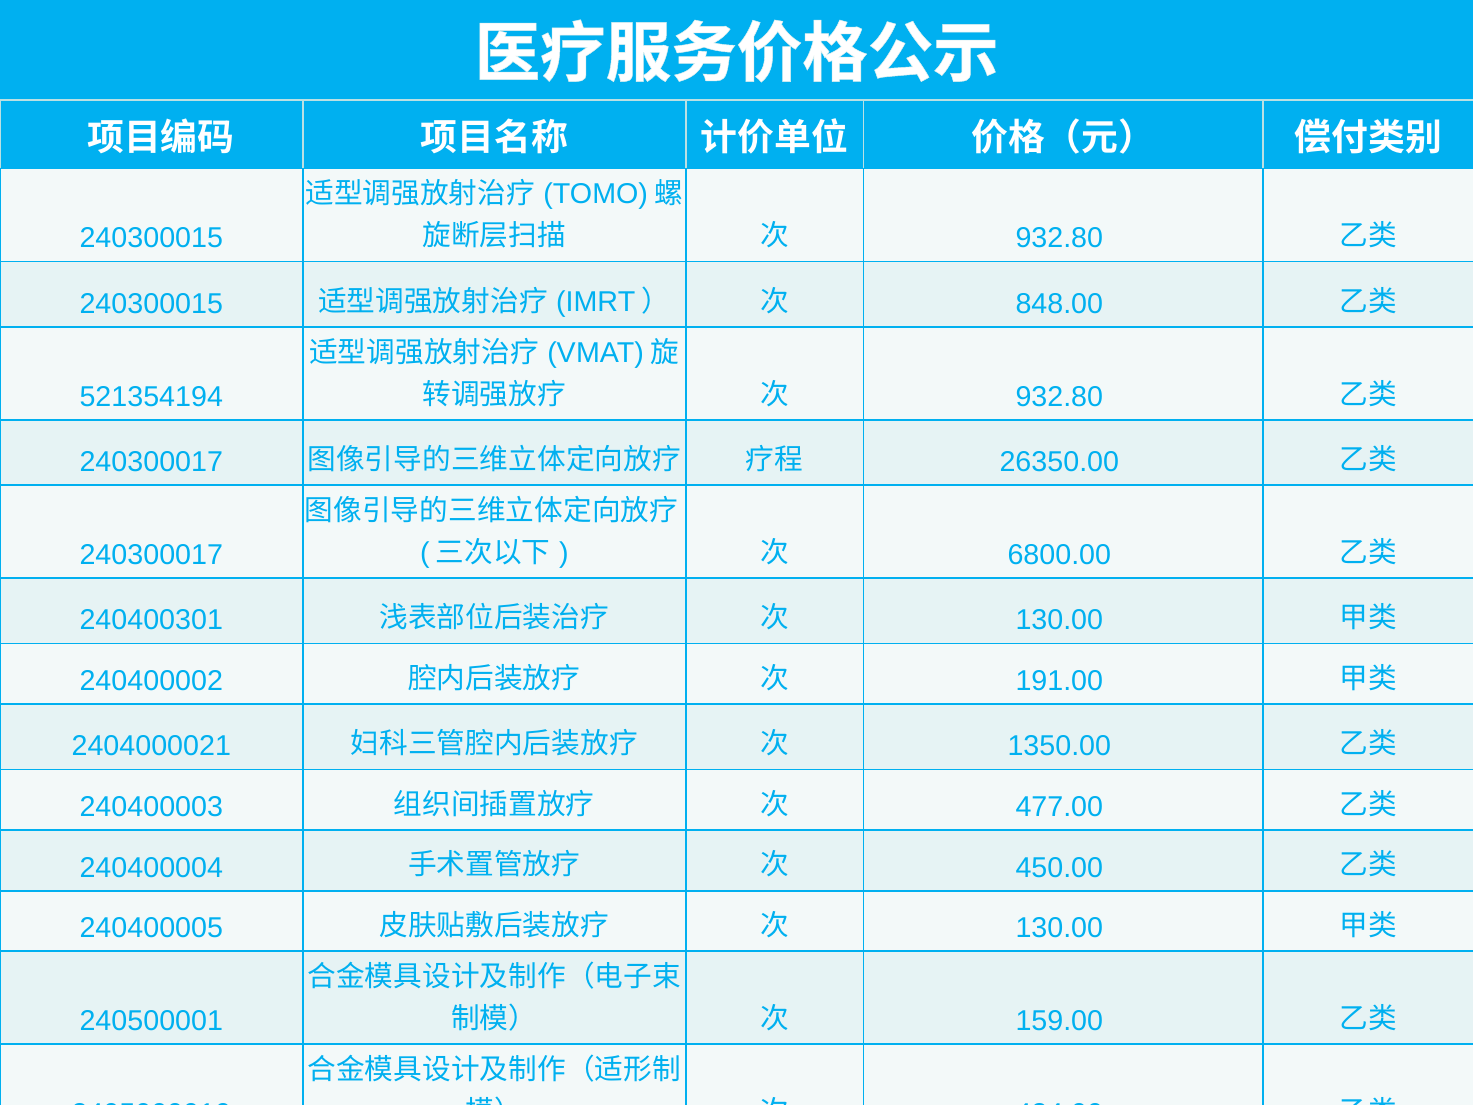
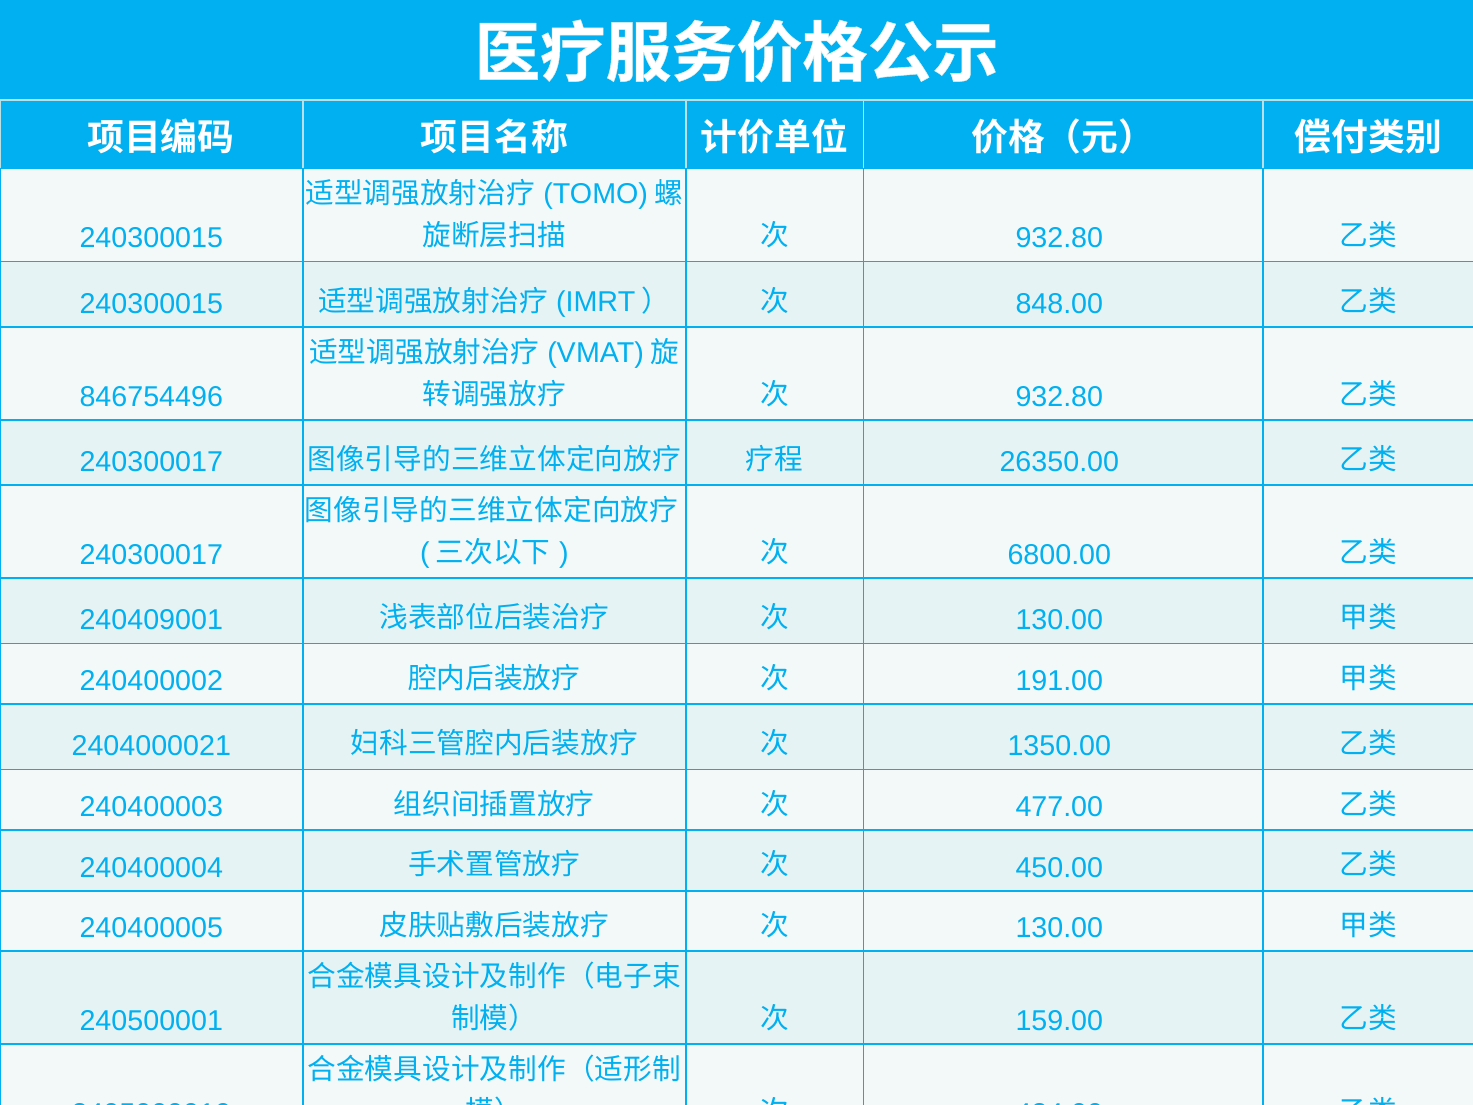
521354194: 521354194 -> 846754496
240400301: 240400301 -> 240409001
